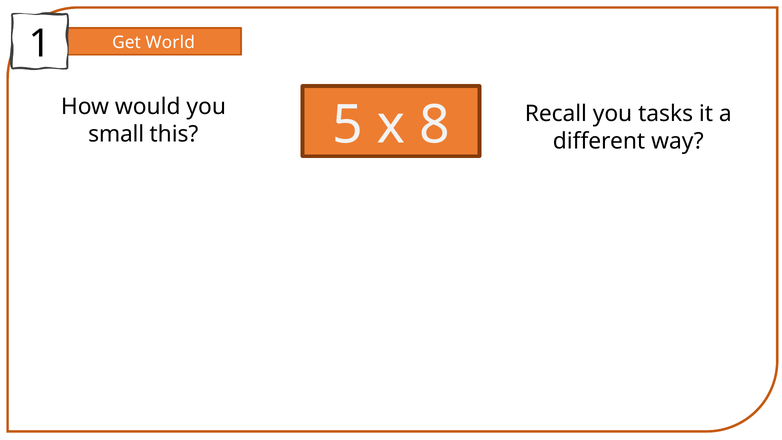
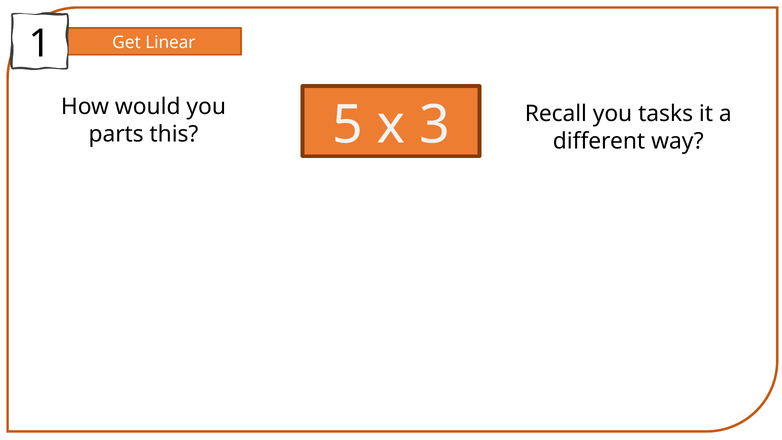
World: World -> Linear
8: 8 -> 3
small: small -> parts
